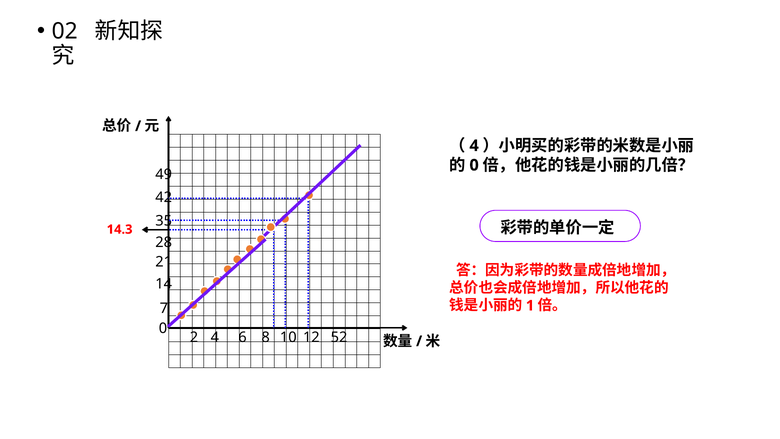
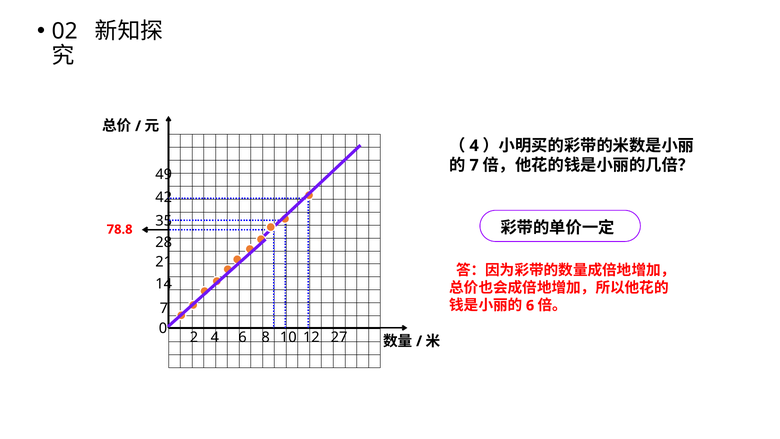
0 at (474, 165): 0 -> 7
14.3: 14.3 -> 78.8
1 at (530, 305): 1 -> 6
52: 52 -> 27
